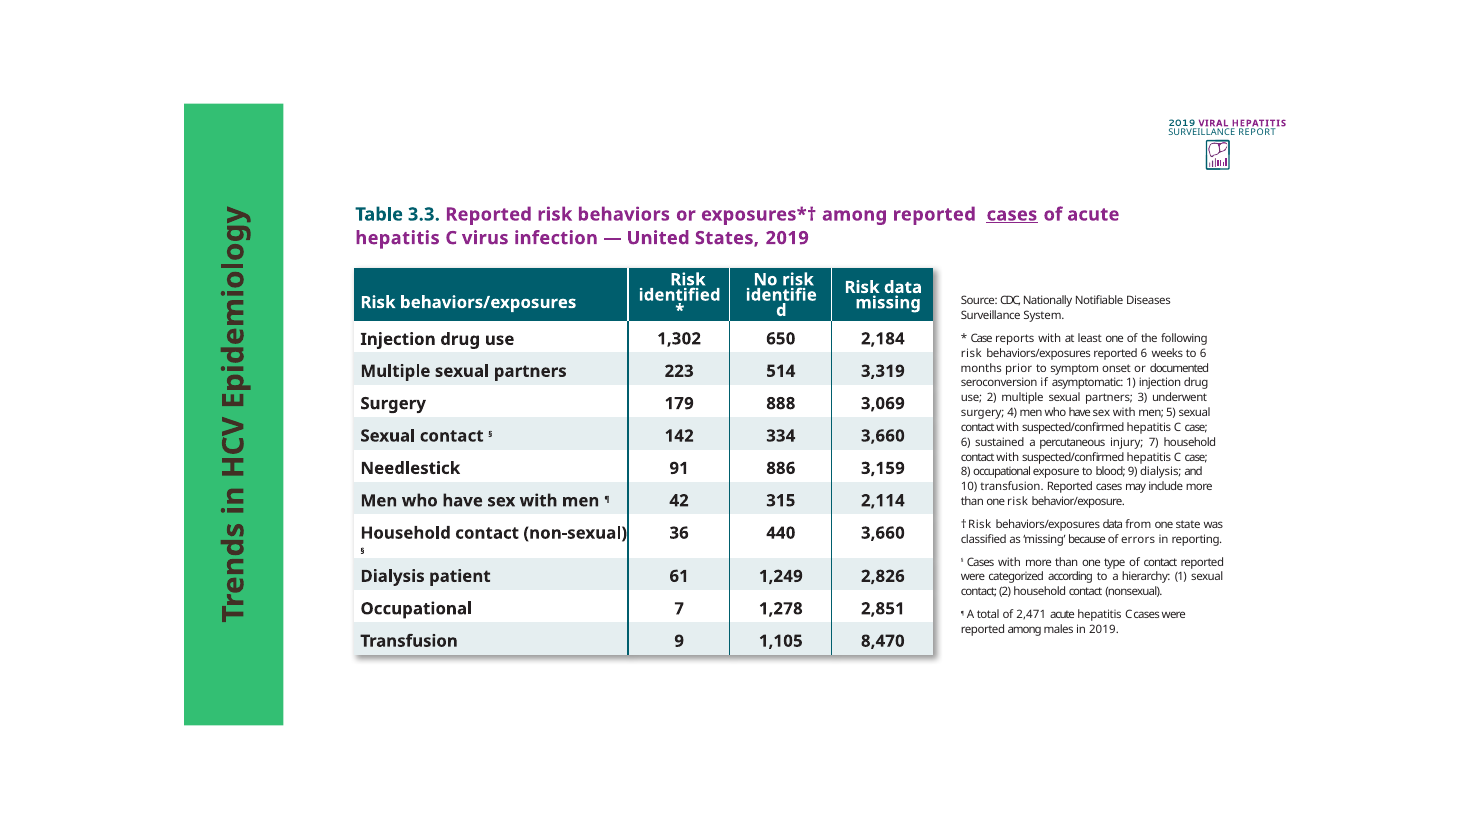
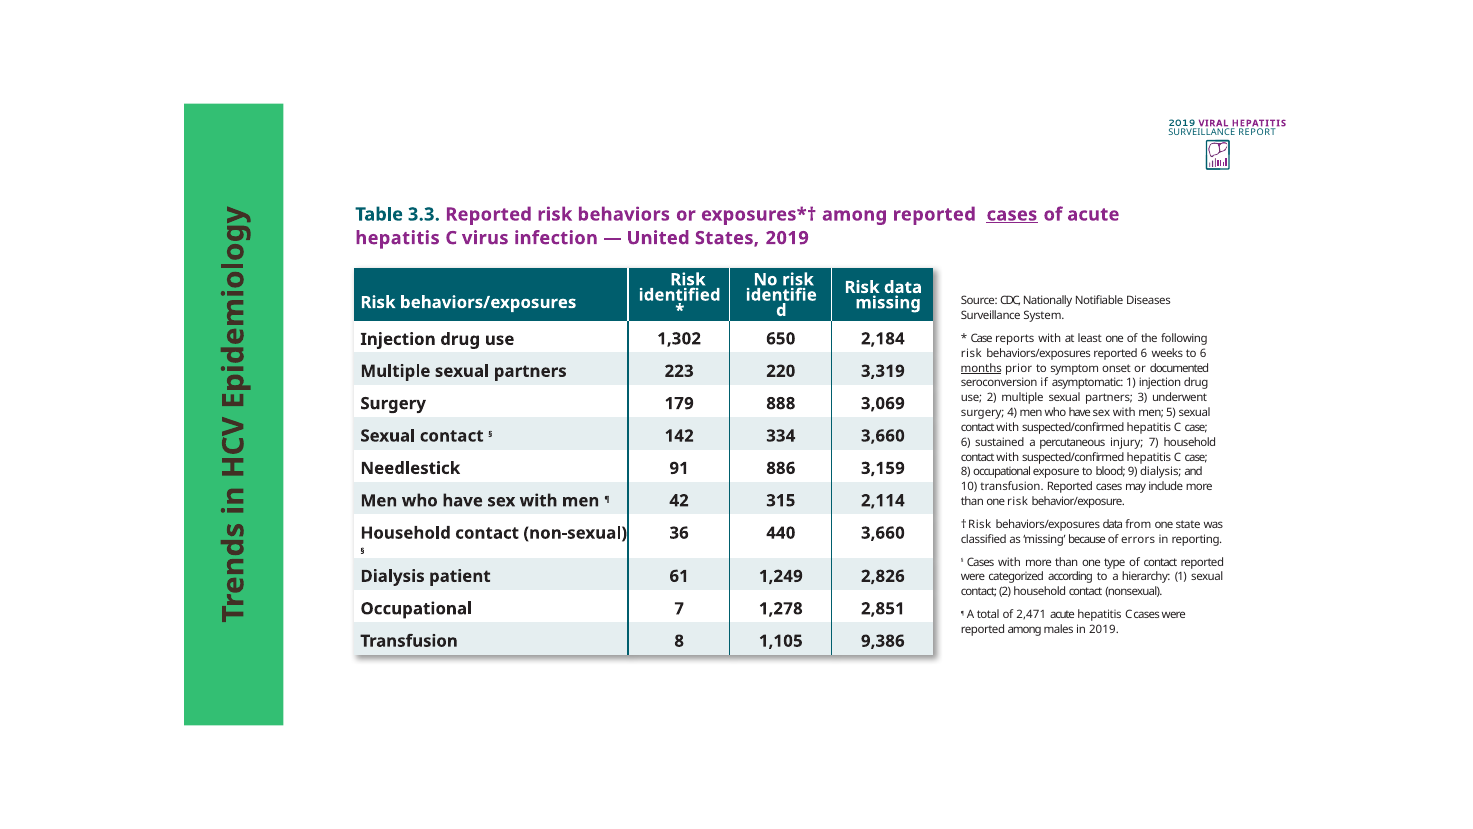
months underline: none -> present
514: 514 -> 220
Transfusion 9: 9 -> 8
8,470: 8,470 -> 9,386
